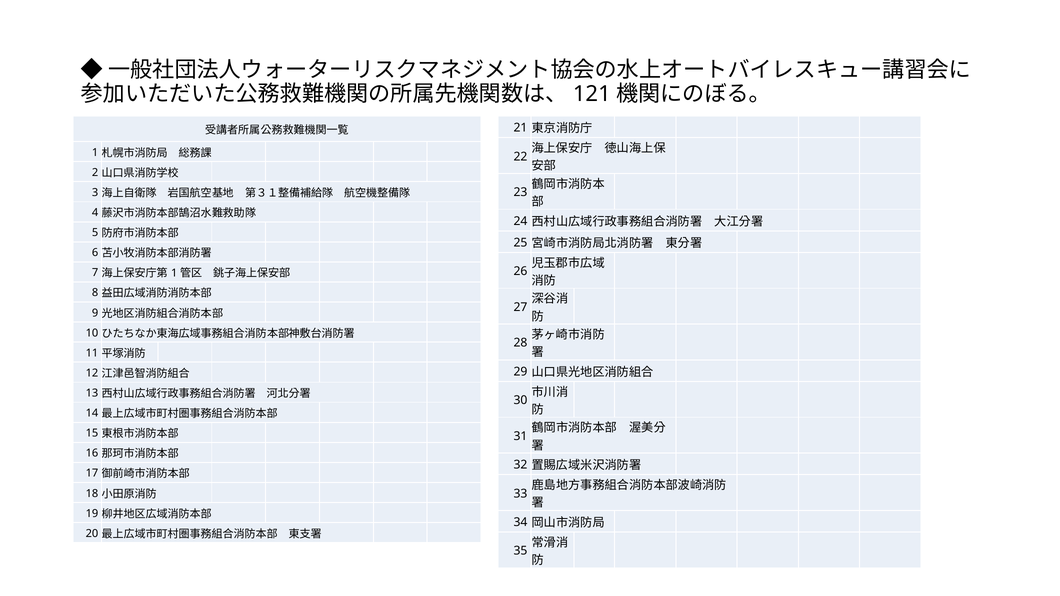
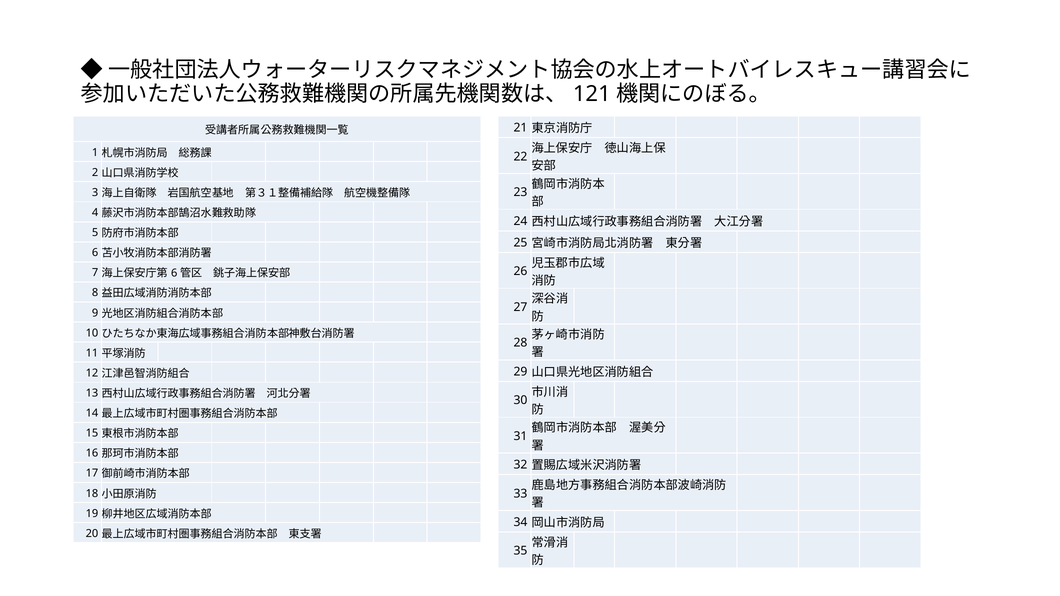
1 at (174, 273): 1 -> 6
